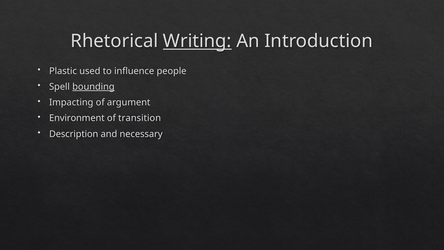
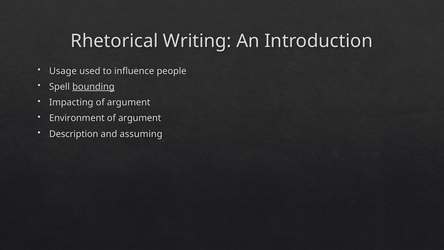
Writing underline: present -> none
Plastic: Plastic -> Usage
transition at (140, 118): transition -> argument
necessary: necessary -> assuming
